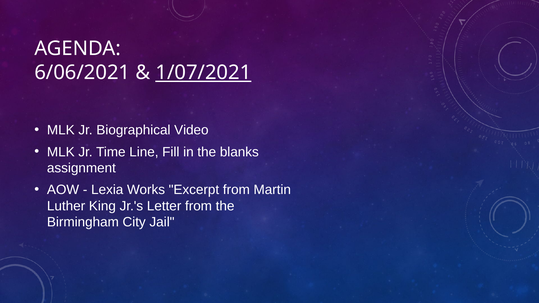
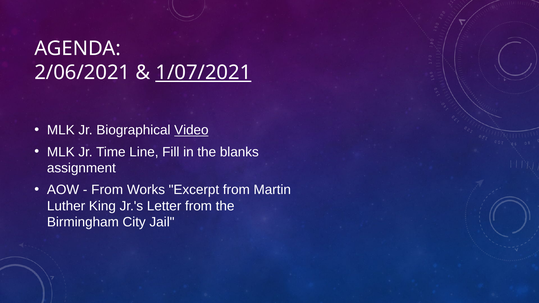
6/06/2021: 6/06/2021 -> 2/06/2021
Video underline: none -> present
Lexia at (107, 190): Lexia -> From
